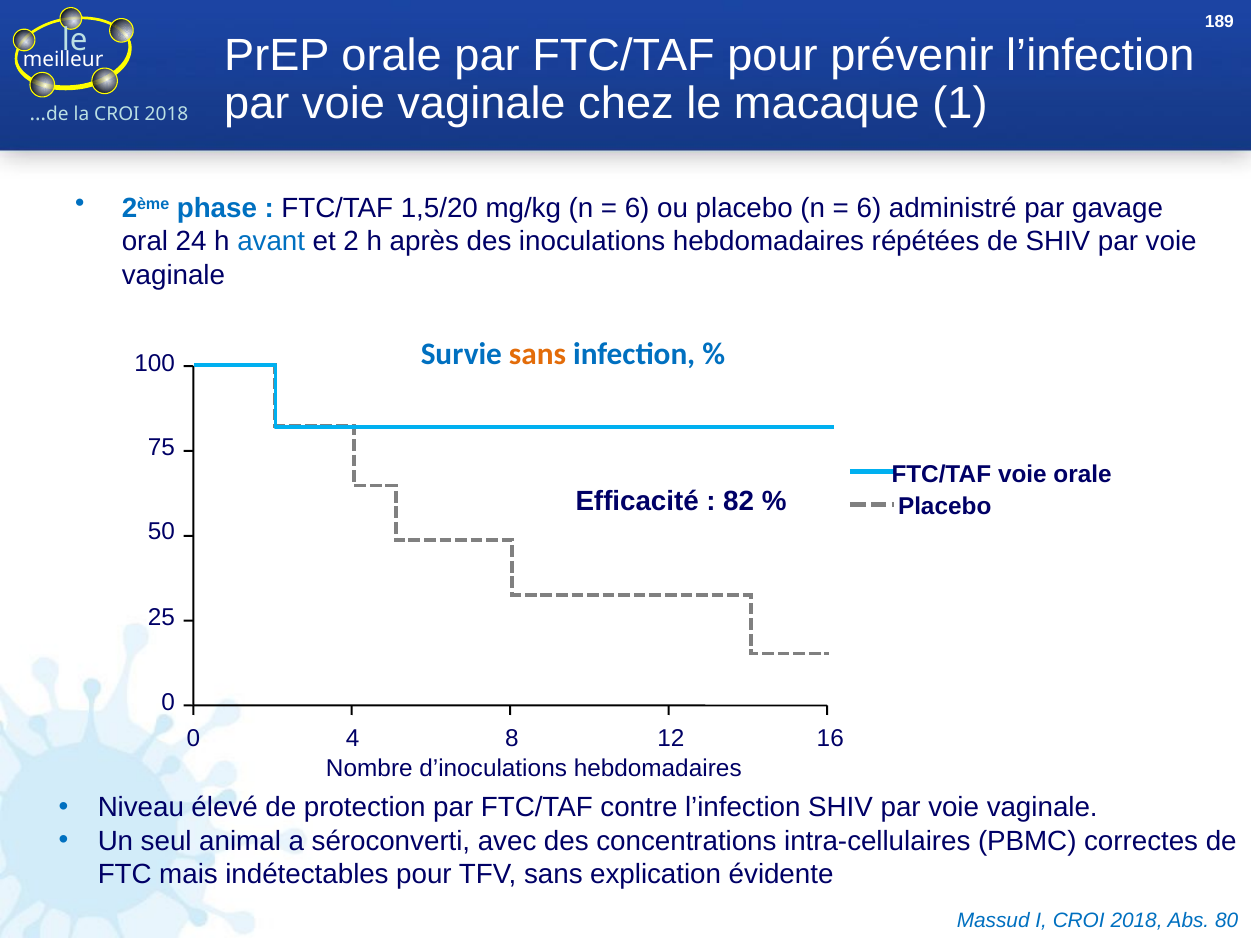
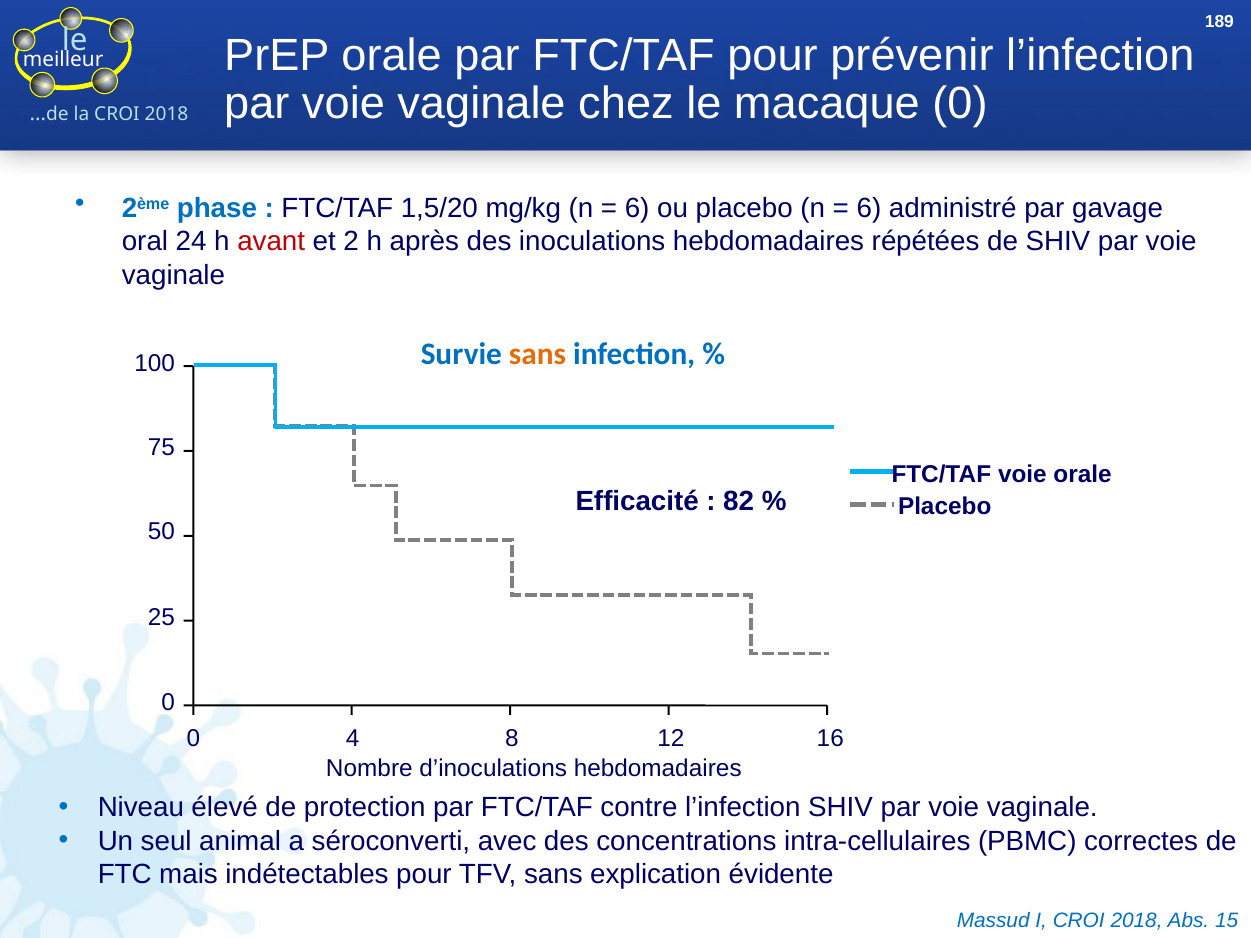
macaque 1: 1 -> 0
avant colour: blue -> red
80: 80 -> 15
